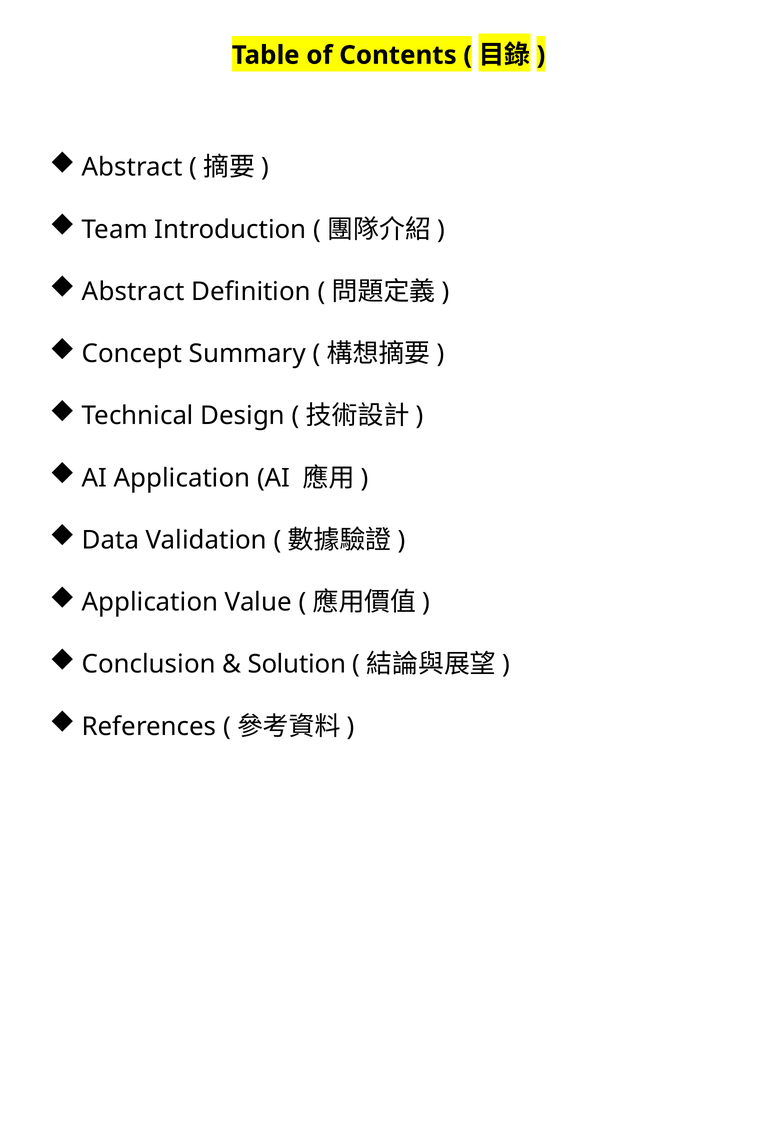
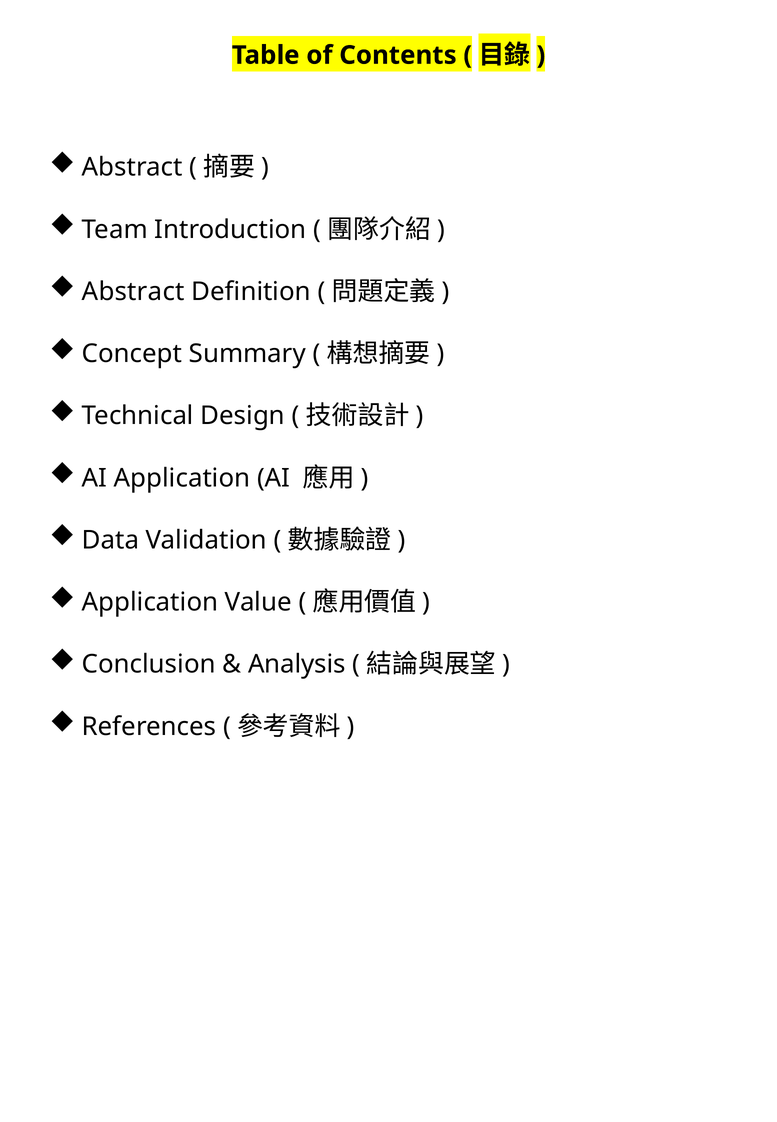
Solution: Solution -> Analysis
